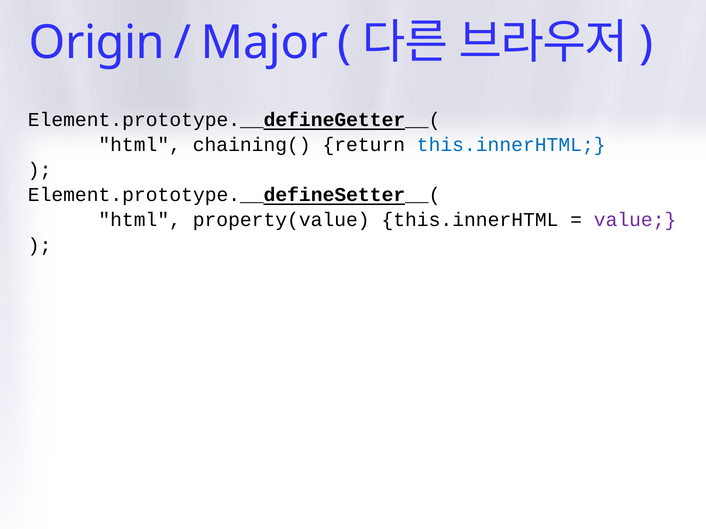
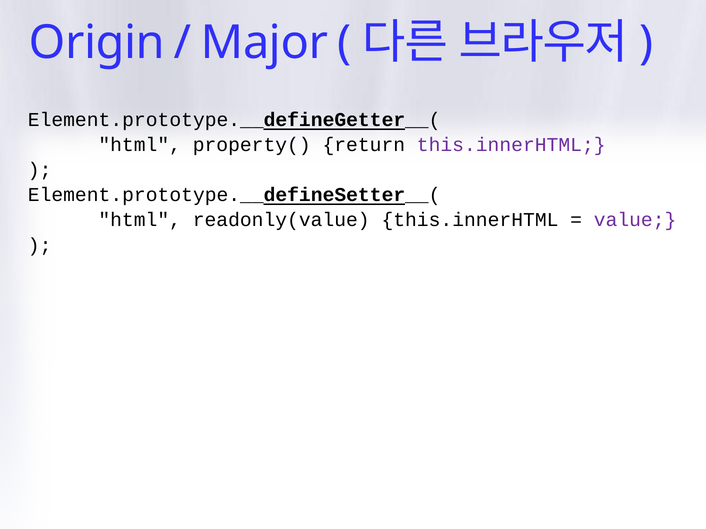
chaining(: chaining( -> property(
this.innerHTML at (511, 145) colour: blue -> purple
property(value: property(value -> readonly(value
